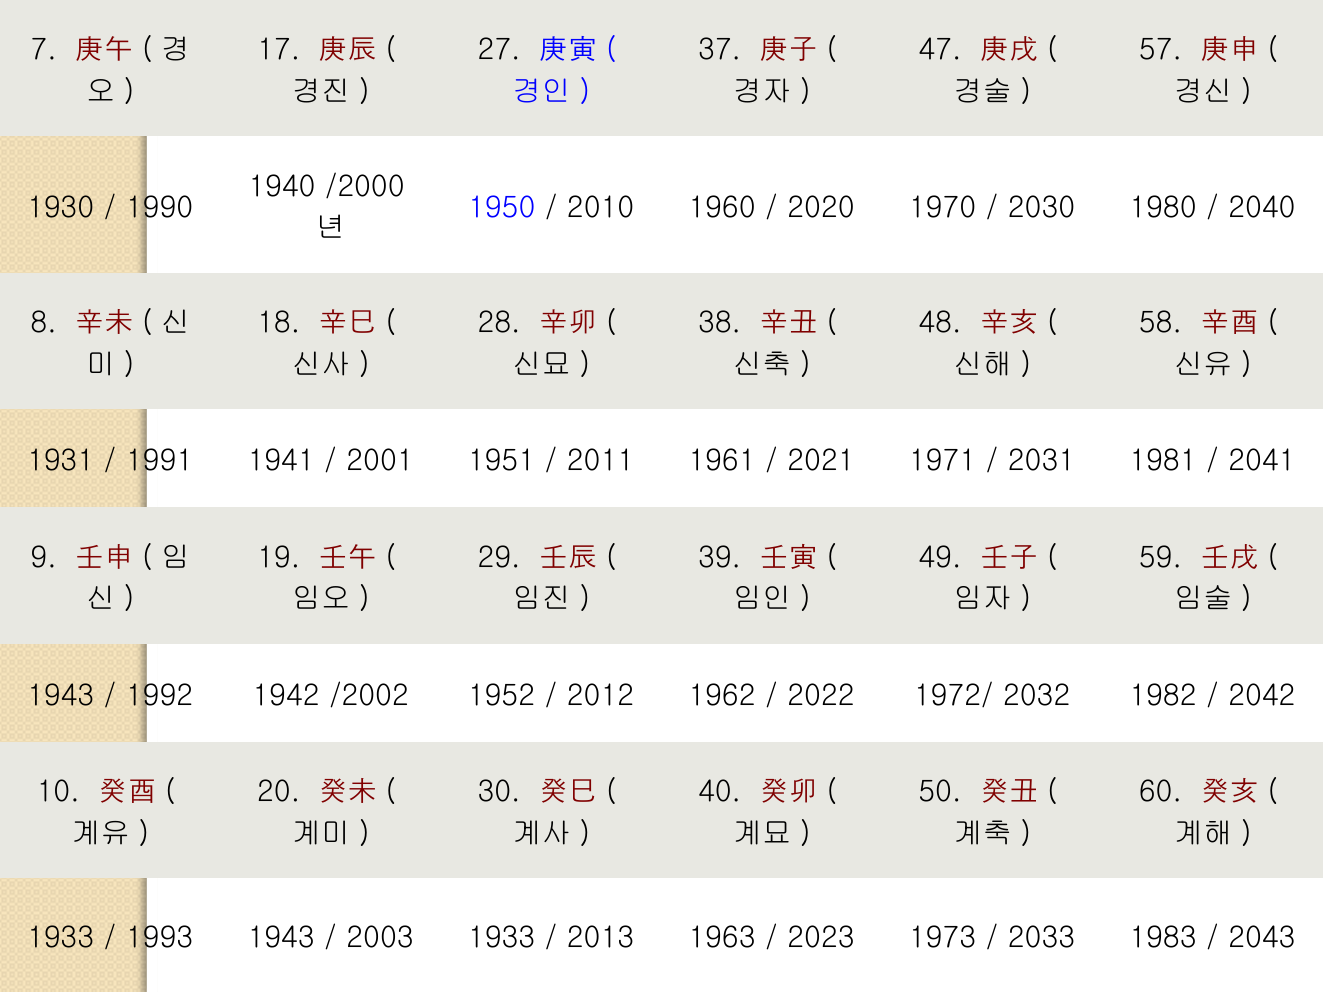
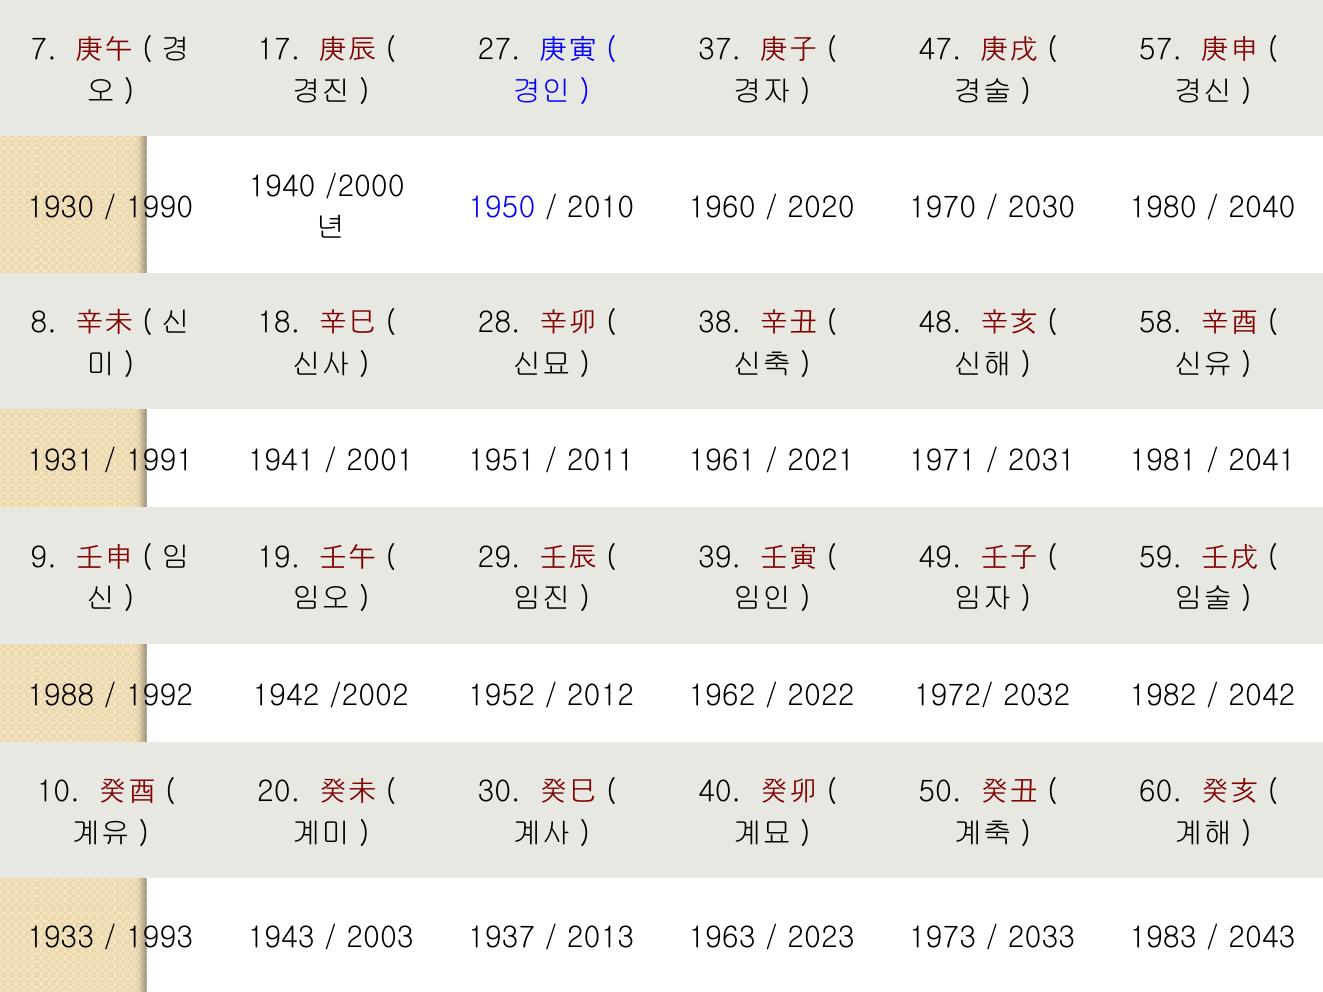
1943 at (61, 696): 1943 -> 1988
2003 1933: 1933 -> 1937
